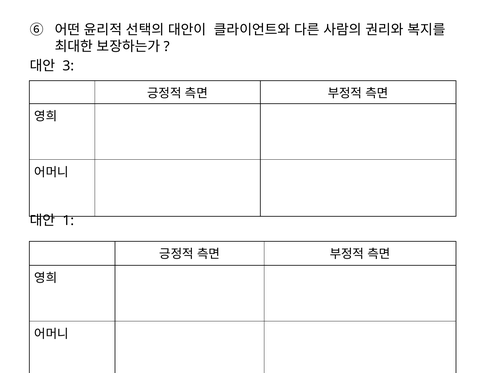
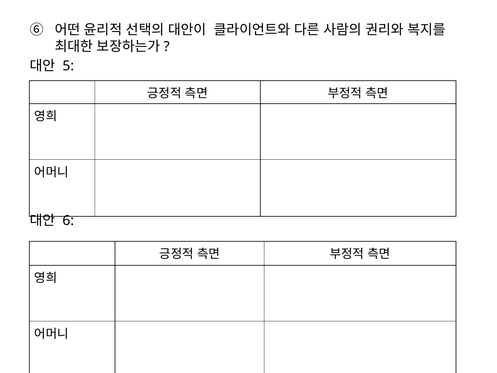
3: 3 -> 5
1: 1 -> 6
